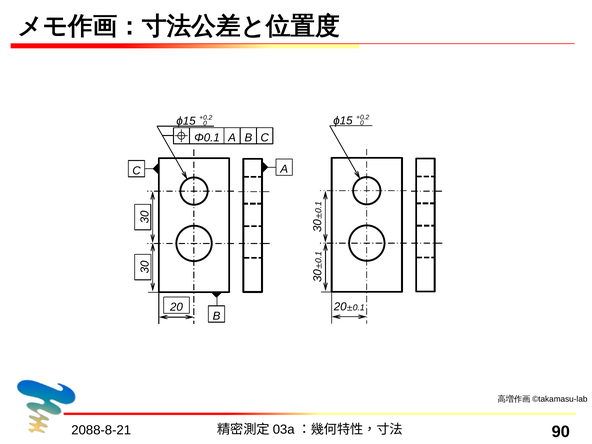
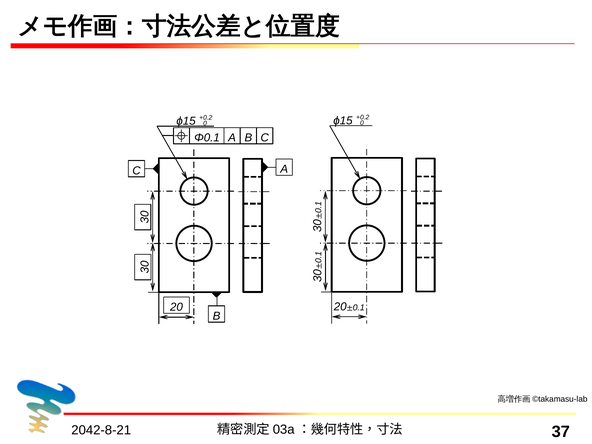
2088-8-21: 2088-8-21 -> 2042-8-21
90: 90 -> 37
